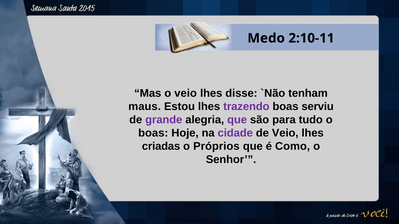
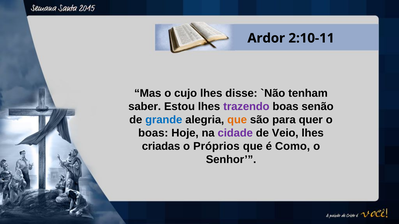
Medo: Medo -> Ardor
o veio: veio -> cujo
maus: maus -> saber
serviu: serviu -> senão
grande colour: purple -> blue
que at (237, 120) colour: purple -> orange
tudo: tudo -> quer
